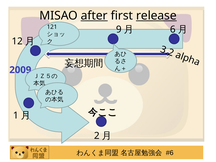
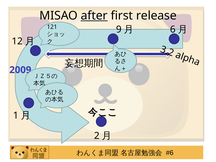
release underline: present -> none
